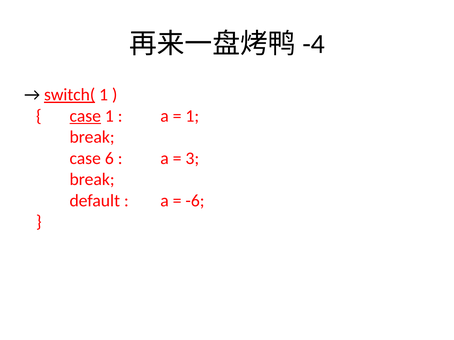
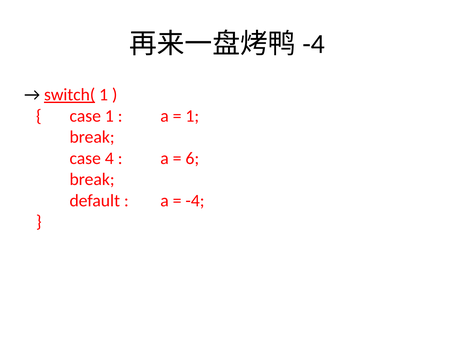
case at (85, 116) underline: present -> none
6: 6 -> 4
3: 3 -> 6
-6: -6 -> -4
